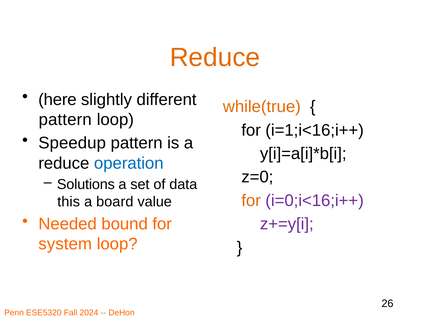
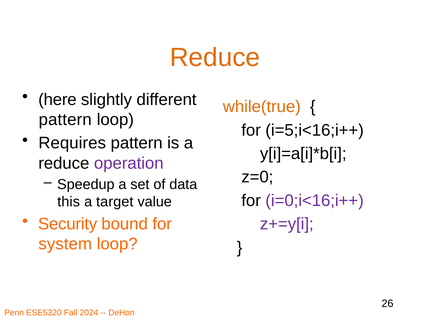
i=1;i<16;i++: i=1;i<16;i++ -> i=5;i<16;i++
Speedup: Speedup -> Requires
operation colour: blue -> purple
Solutions: Solutions -> Speedup
for at (251, 200) colour: orange -> black
board: board -> target
Needed: Needed -> Security
